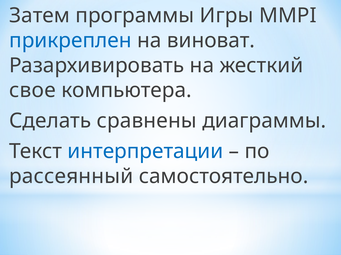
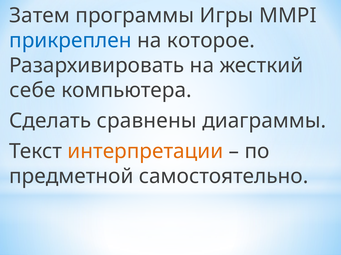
виноват: виноват -> которое
свое: свое -> себе
интерпретации colour: blue -> orange
рассеянный: рассеянный -> предметной
